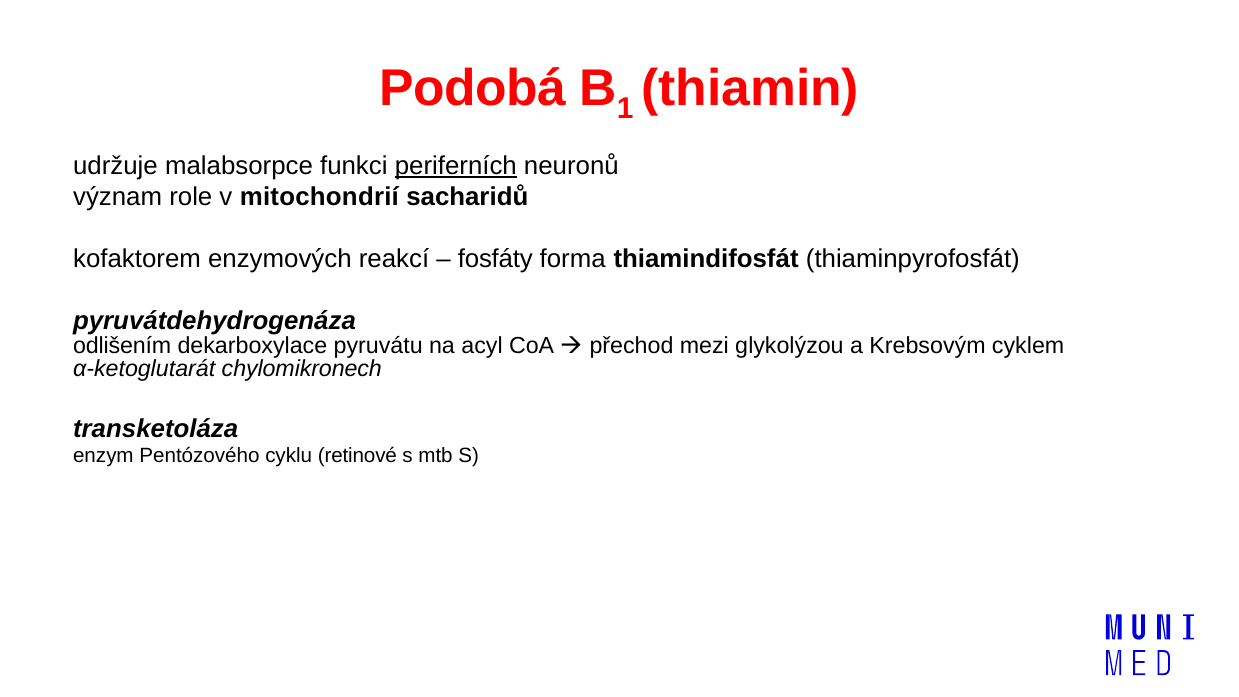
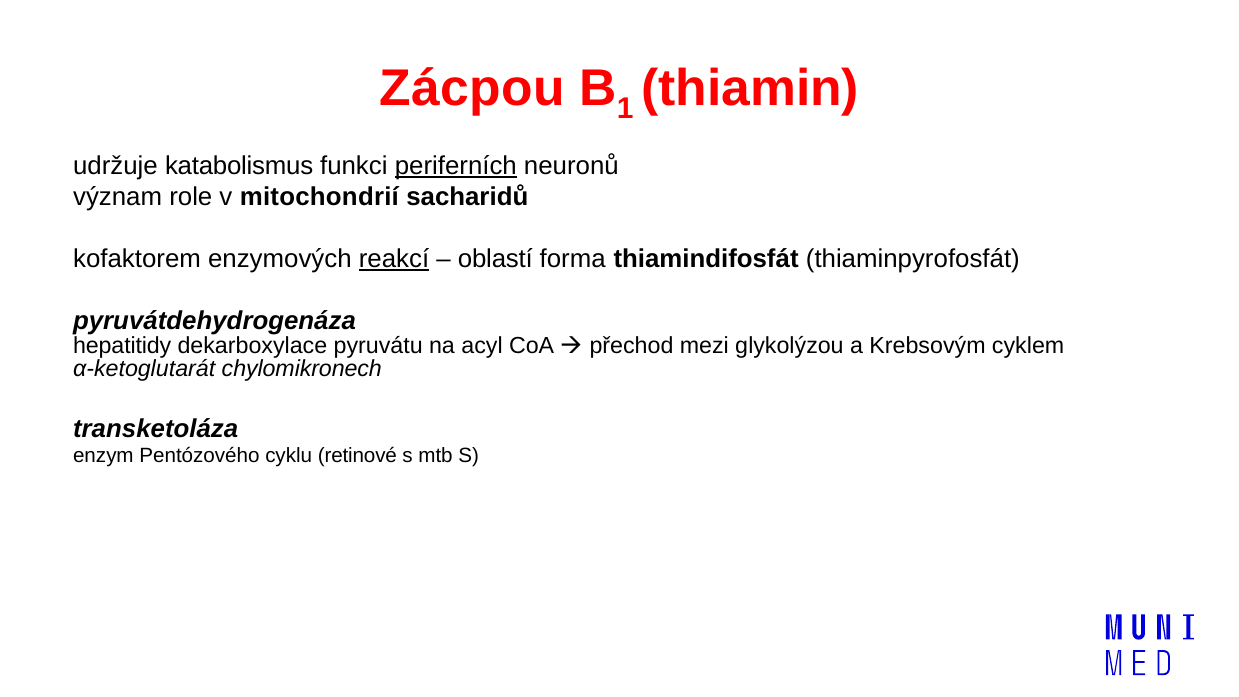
Podobá: Podobá -> Zácpou
malabsorpce: malabsorpce -> katabolismus
reakcí underline: none -> present
fosfáty: fosfáty -> oblastí
odlišením: odlišením -> hepatitidy
